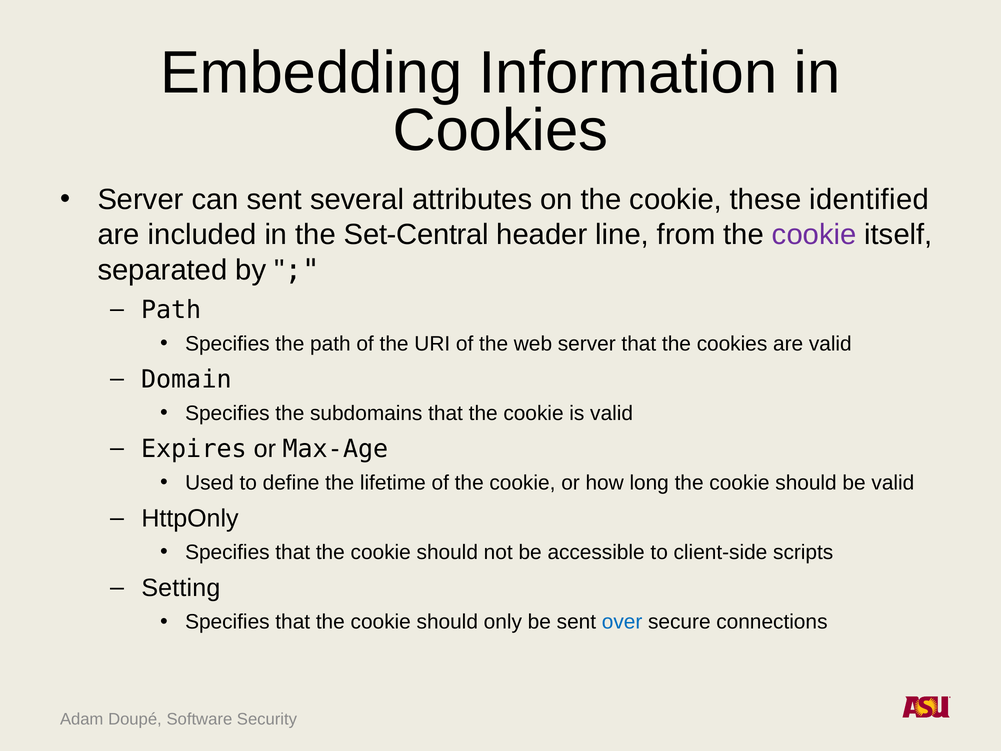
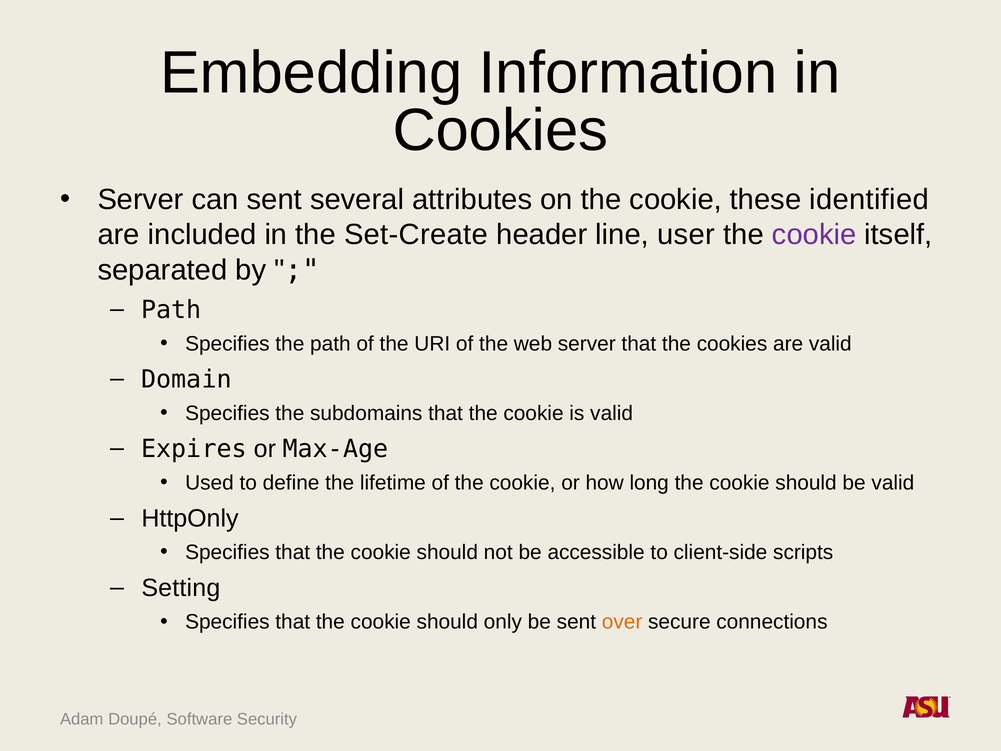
Set-Central: Set-Central -> Set-Create
from: from -> user
over colour: blue -> orange
